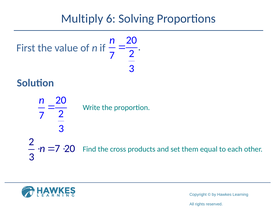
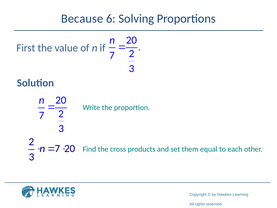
Multiply: Multiply -> Because
